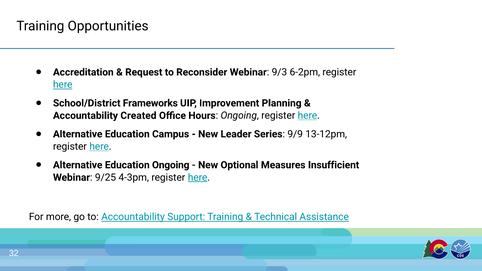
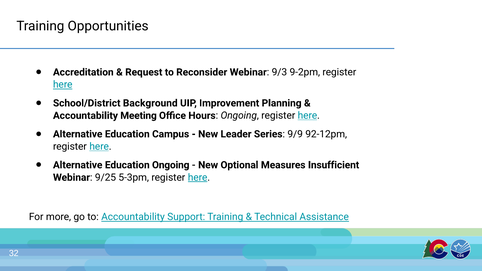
6-2pm: 6-2pm -> 9-2pm
Frameworks: Frameworks -> Background
Created: Created -> Meeting
13-12pm: 13-12pm -> 92-12pm
4-3pm: 4-3pm -> 5-3pm
